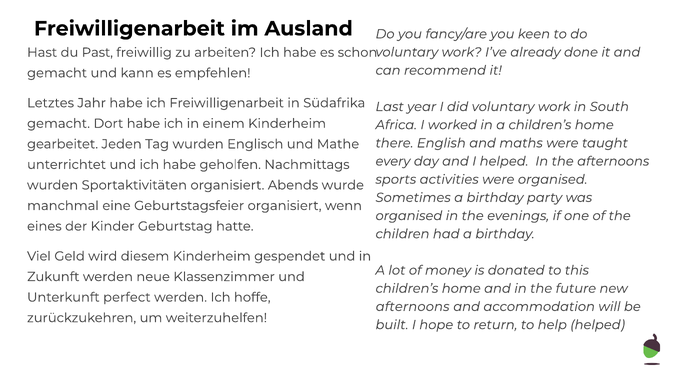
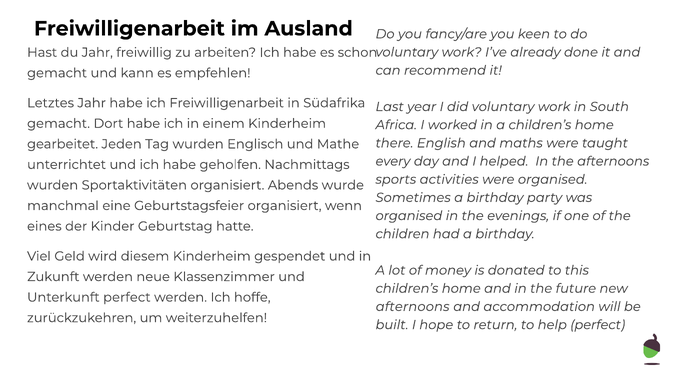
du Past: Past -> Jahr
help helped: helped -> perfect
